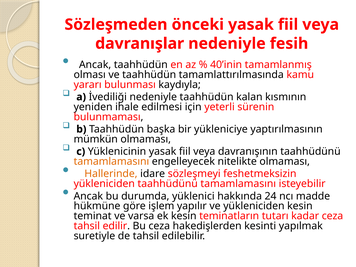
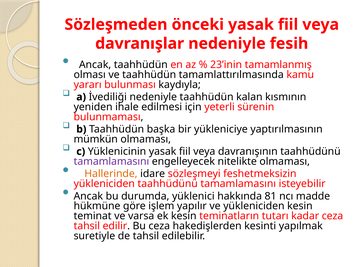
40’inin: 40’inin -> 23’inin
tamamlamasını at (111, 161) colour: orange -> purple
24: 24 -> 81
